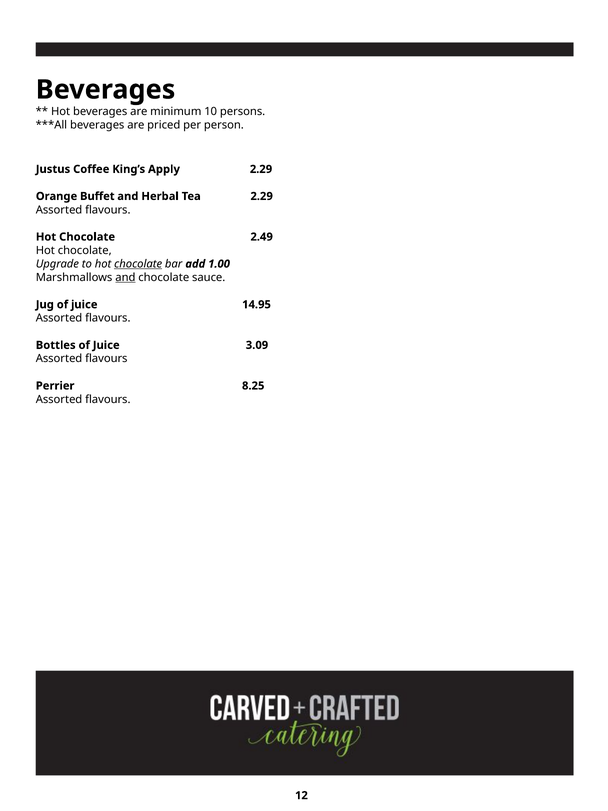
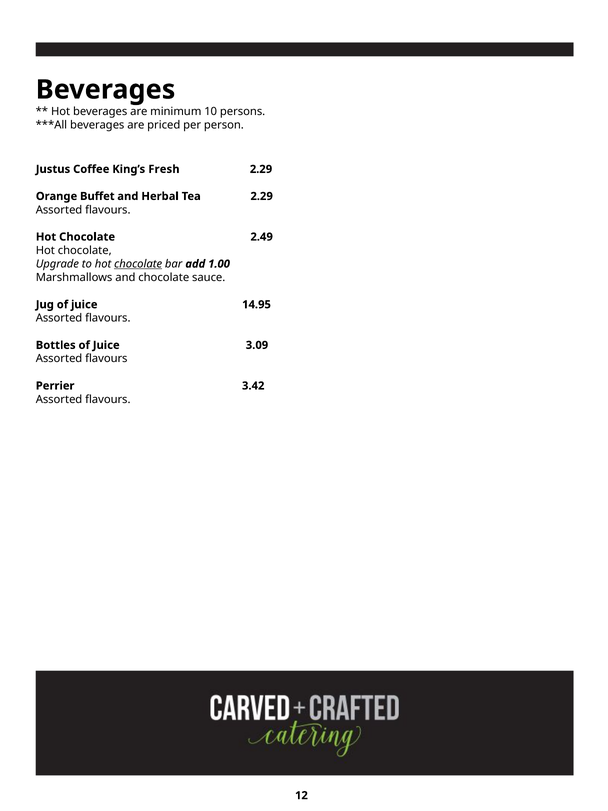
Apply: Apply -> Fresh
and at (125, 277) underline: present -> none
8.25: 8.25 -> 3.42
